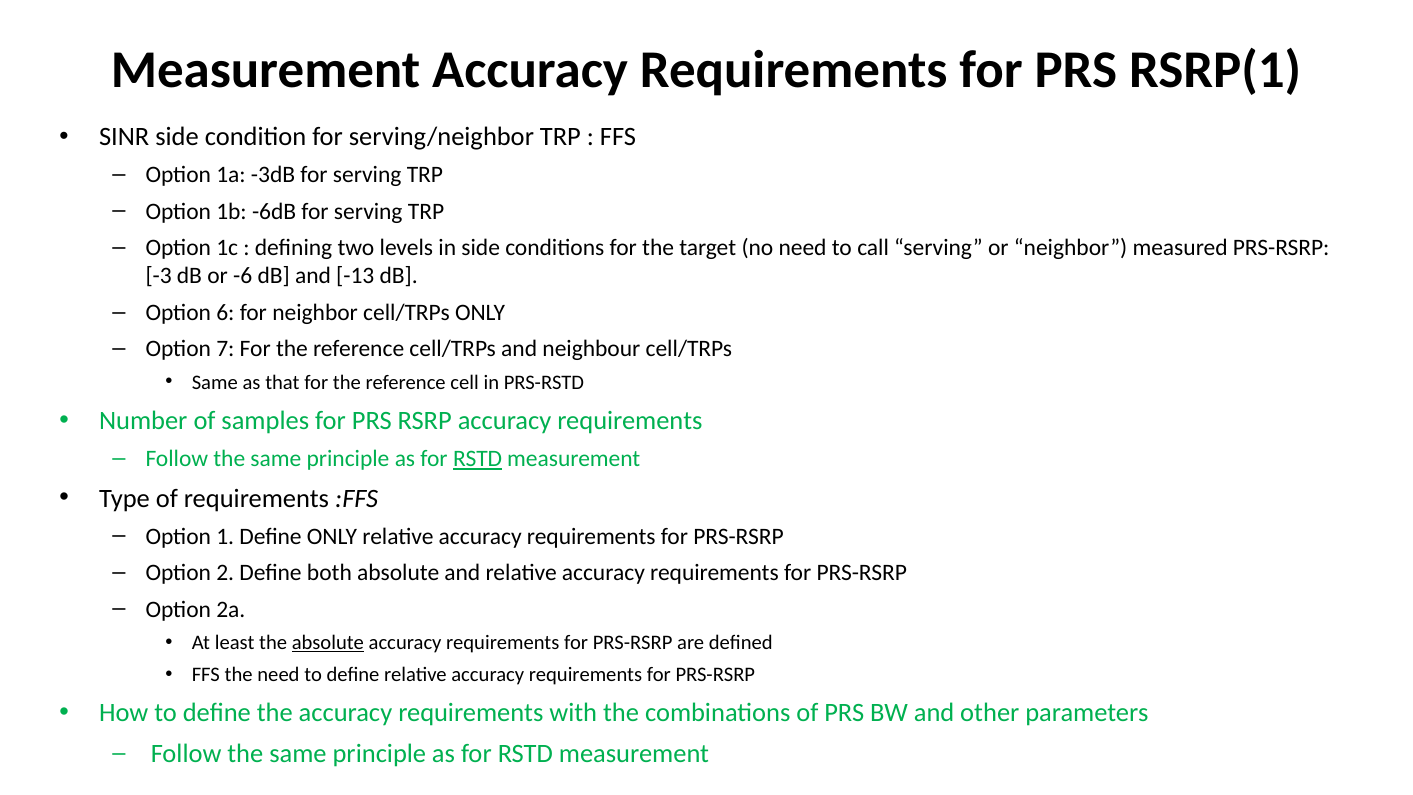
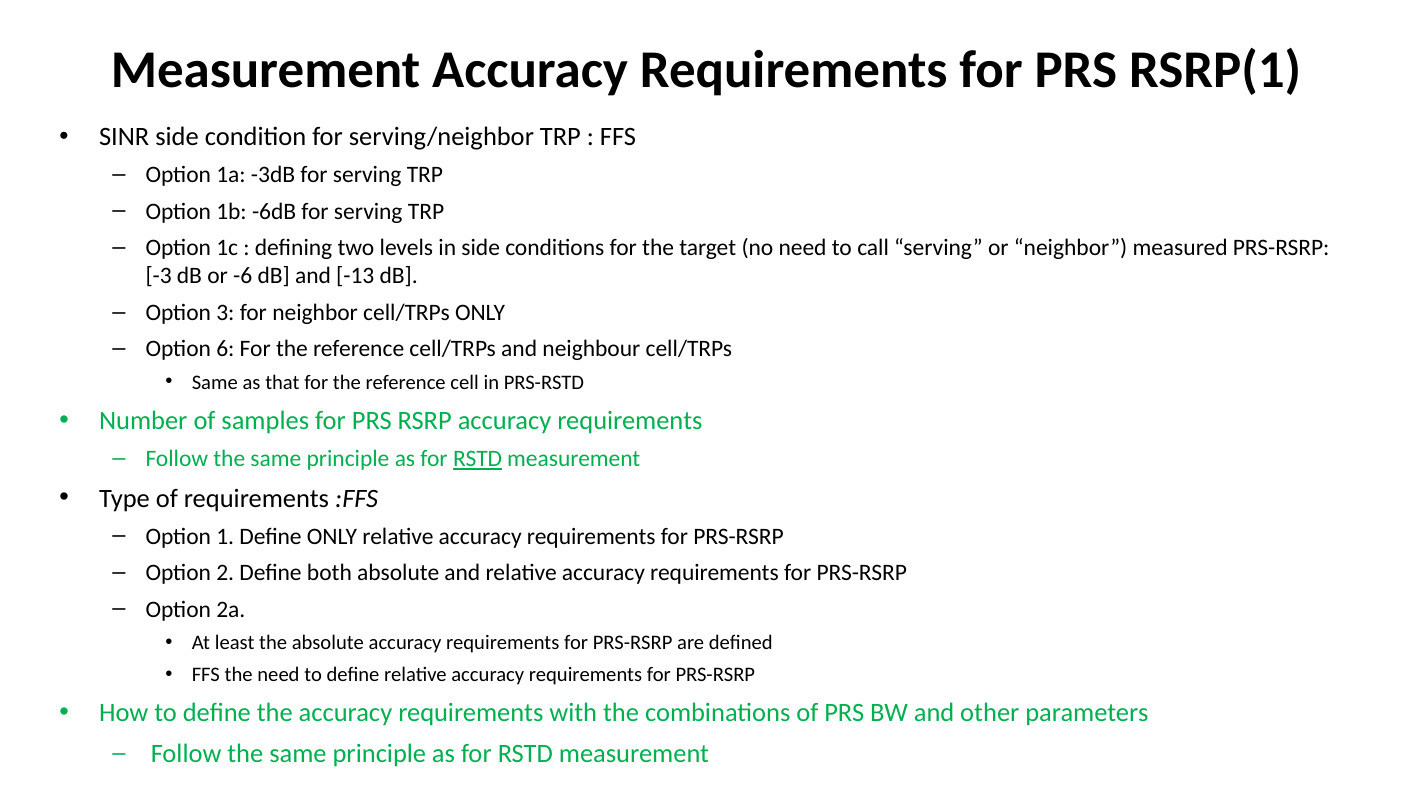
6: 6 -> 3
7: 7 -> 6
absolute at (328, 643) underline: present -> none
